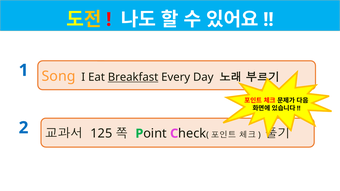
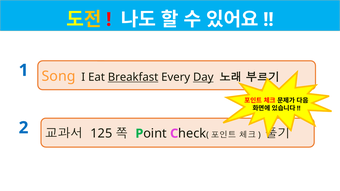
Day underline: none -> present
